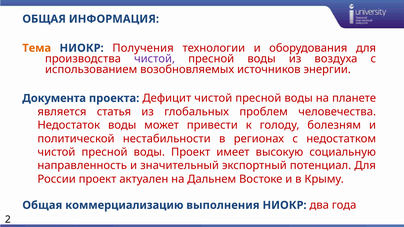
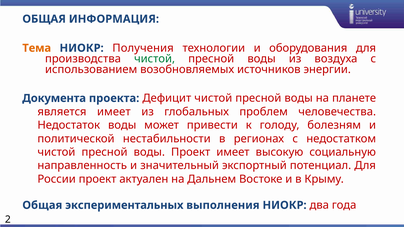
чистой at (155, 59) colour: purple -> green
является статья: статья -> имеет
коммерциализацию: коммерциализацию -> экспериментальных
